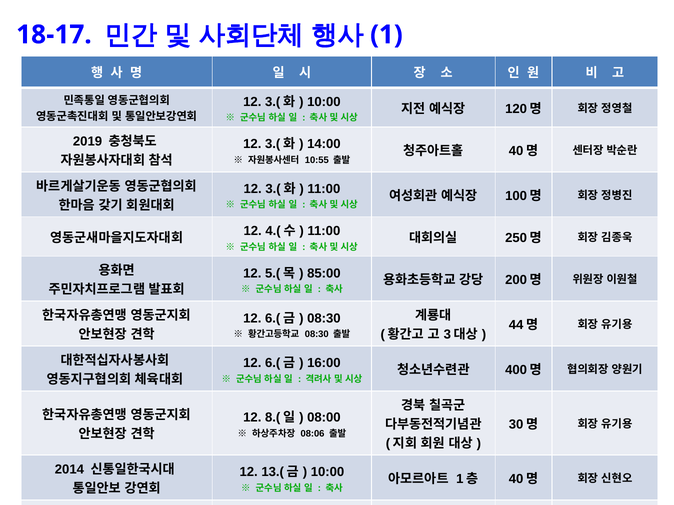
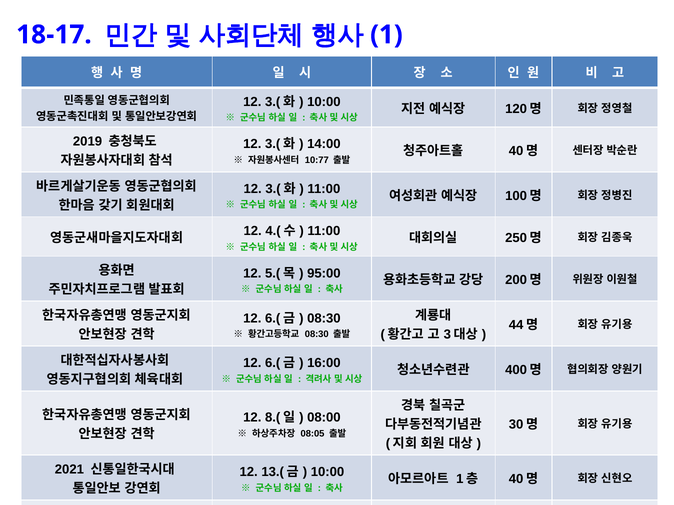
10:55: 10:55 -> 10:77
85:00: 85:00 -> 95:00
08:06: 08:06 -> 08:05
2014: 2014 -> 2021
